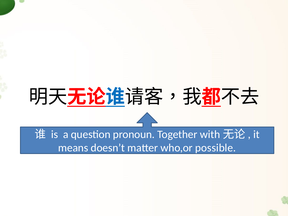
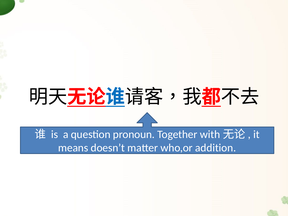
possible: possible -> addition
